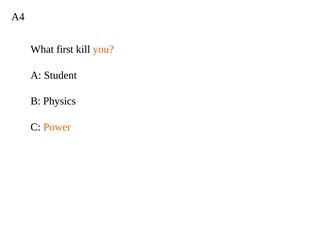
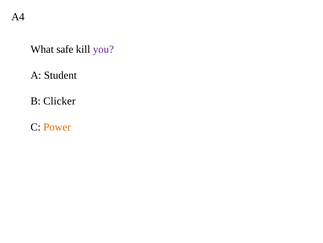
first: first -> safe
you colour: orange -> purple
Physics: Physics -> Clicker
